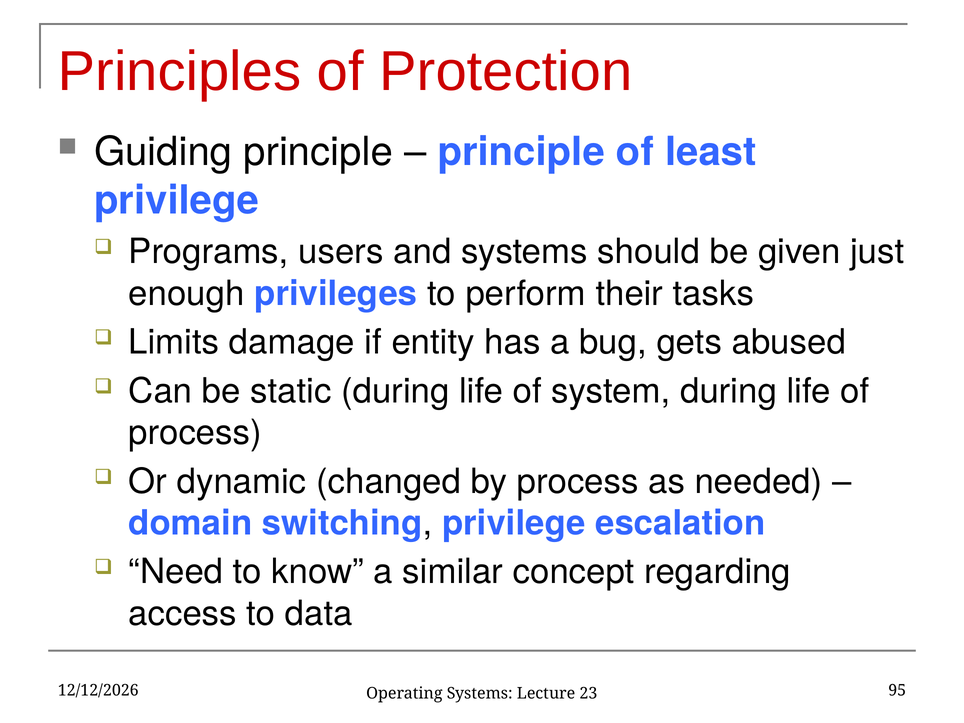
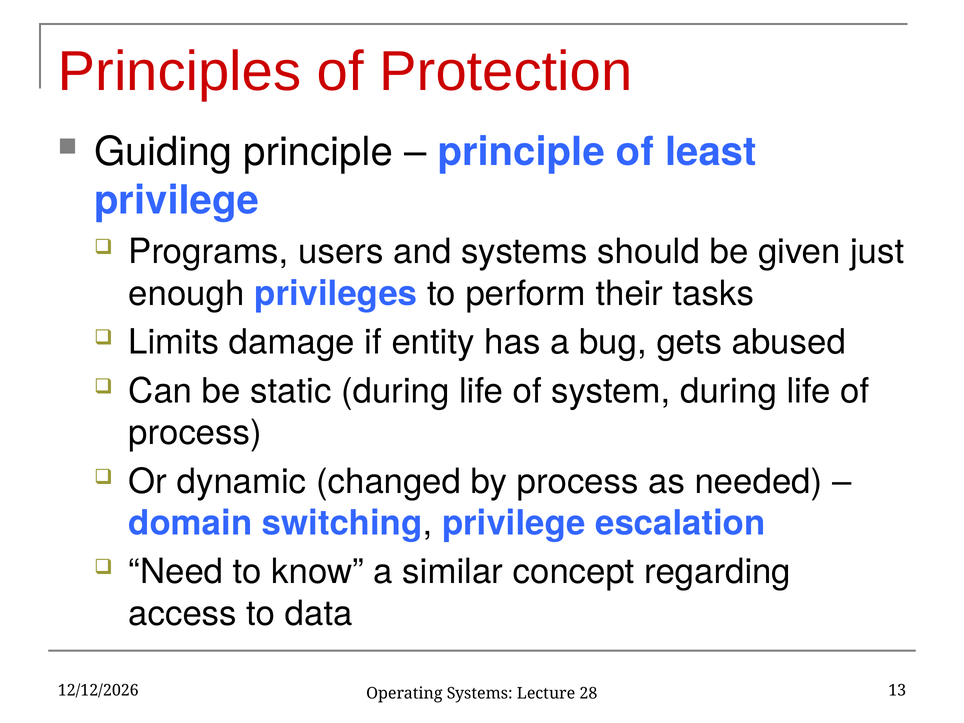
95: 95 -> 13
23: 23 -> 28
